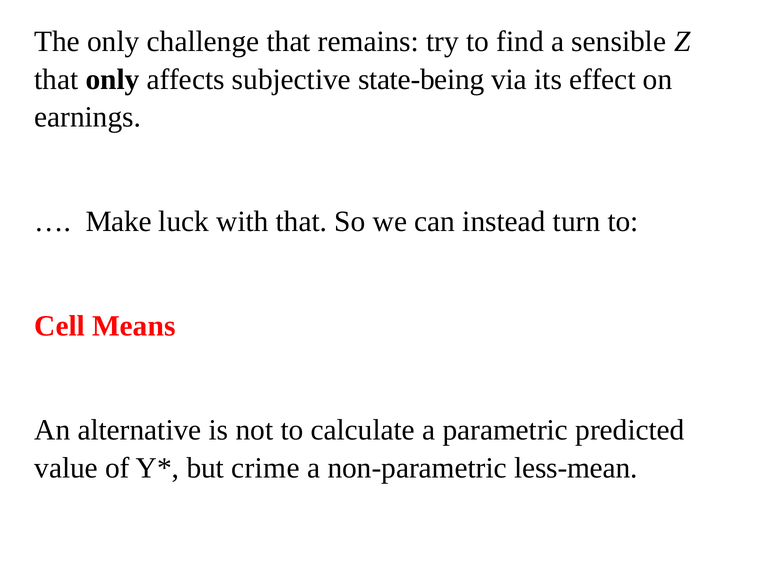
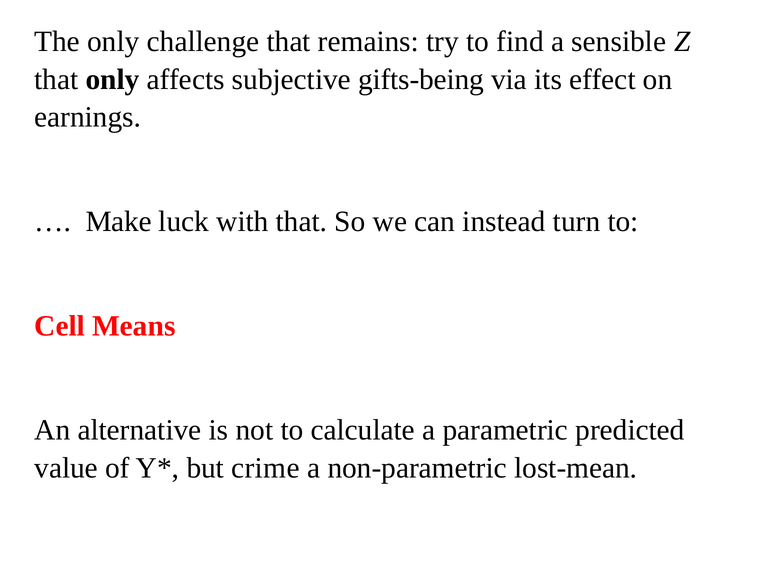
state-being: state-being -> gifts-being
less-mean: less-mean -> lost-mean
